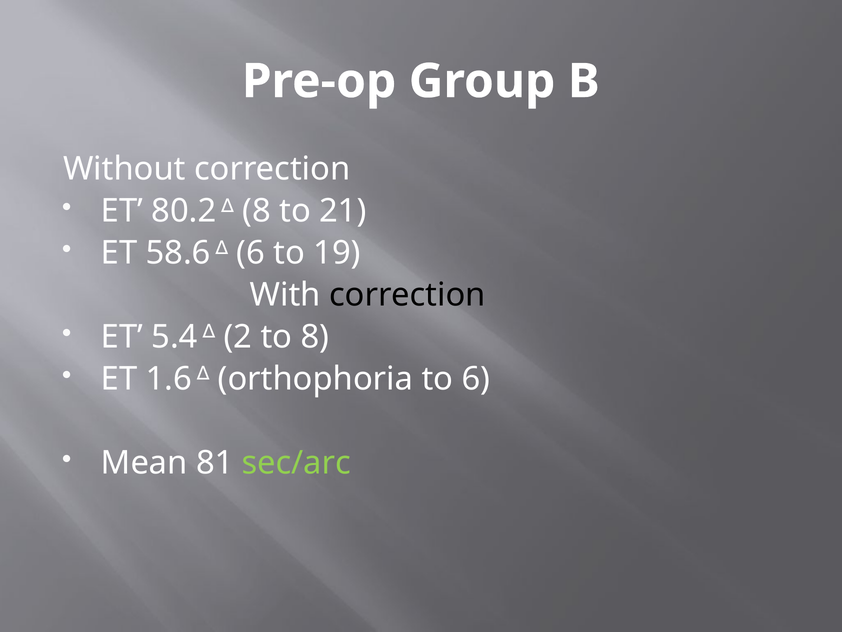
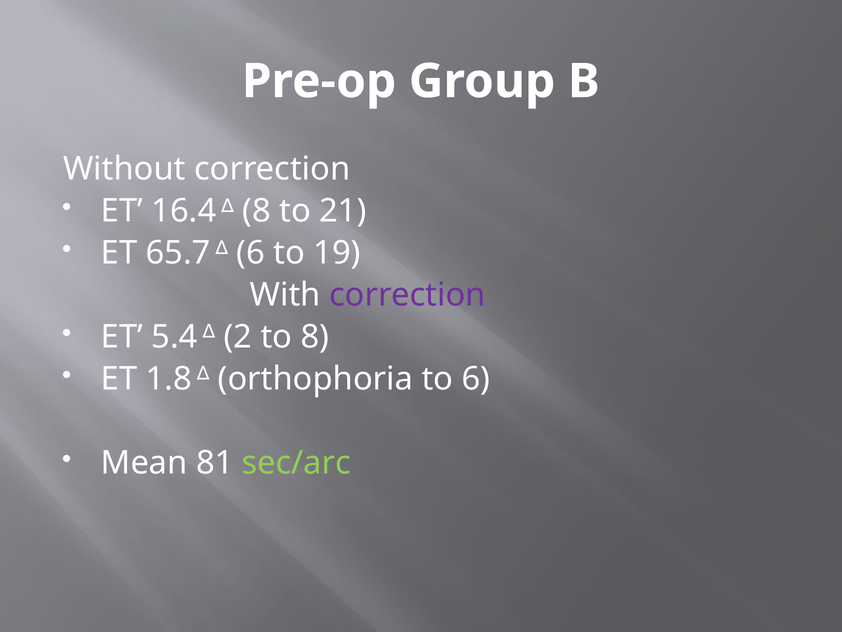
80.2: 80.2 -> 16.4
58.6: 58.6 -> 65.7
correction at (407, 295) colour: black -> purple
1.6: 1.6 -> 1.8
